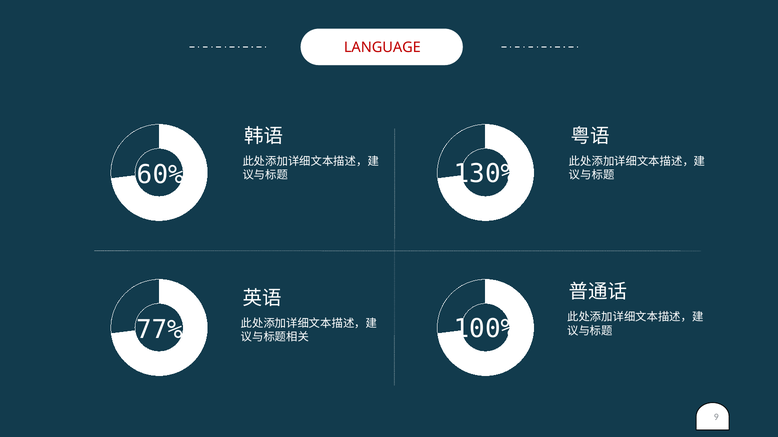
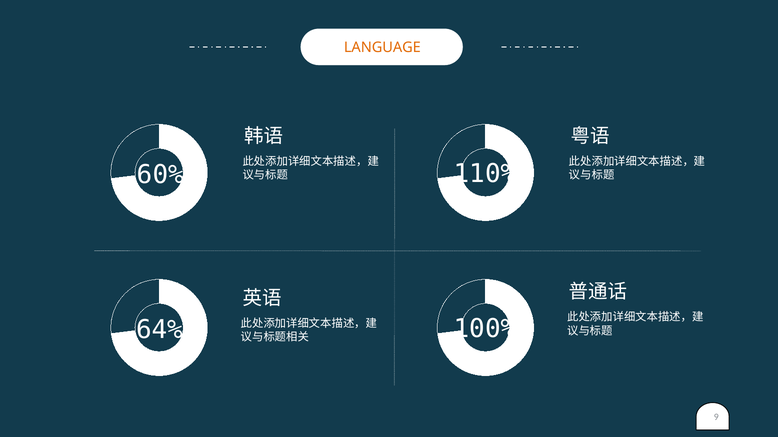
LANGUAGE colour: red -> orange
130%: 130% -> 110%
77%: 77% -> 64%
